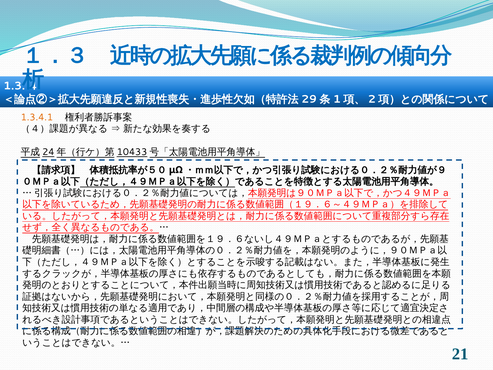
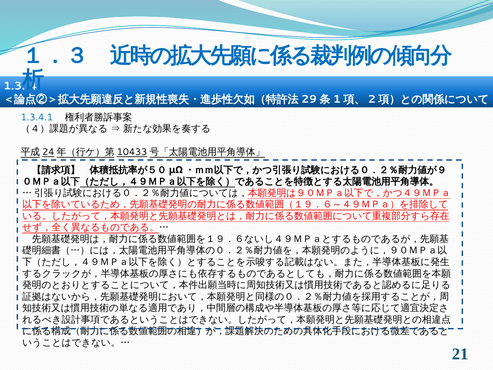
1.3.4.1 colour: orange -> blue
